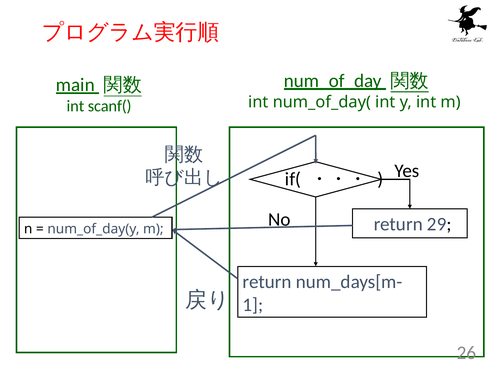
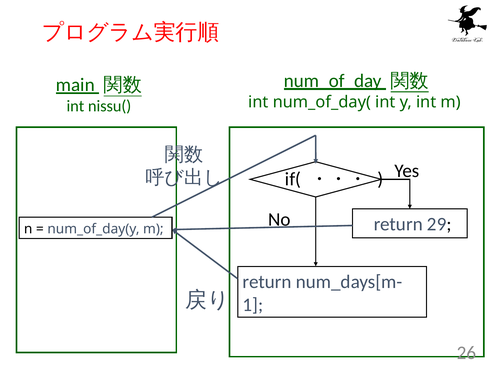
scanf(: scanf( -> nissu(
